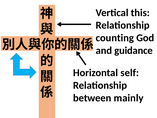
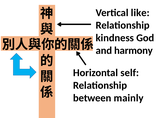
this: this -> like
counting: counting -> kindness
guidance: guidance -> harmony
